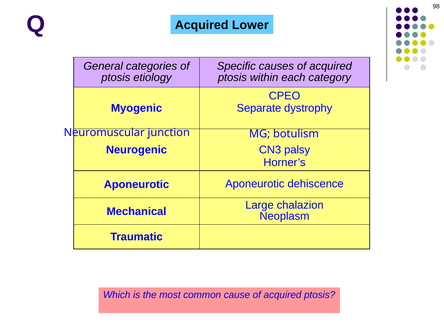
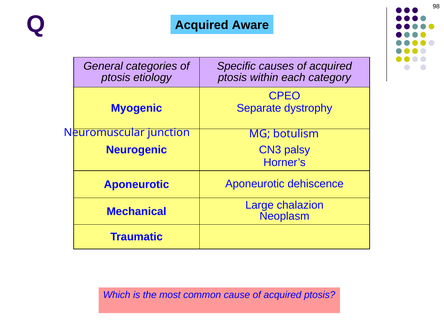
Lower: Lower -> Aware
